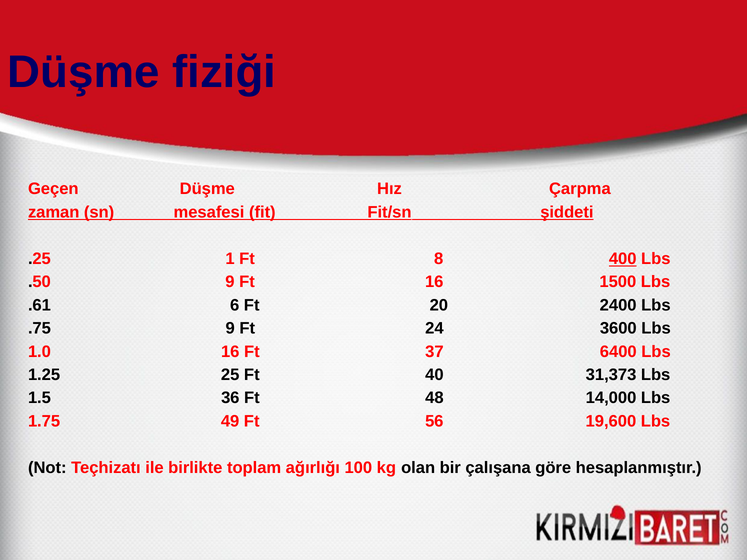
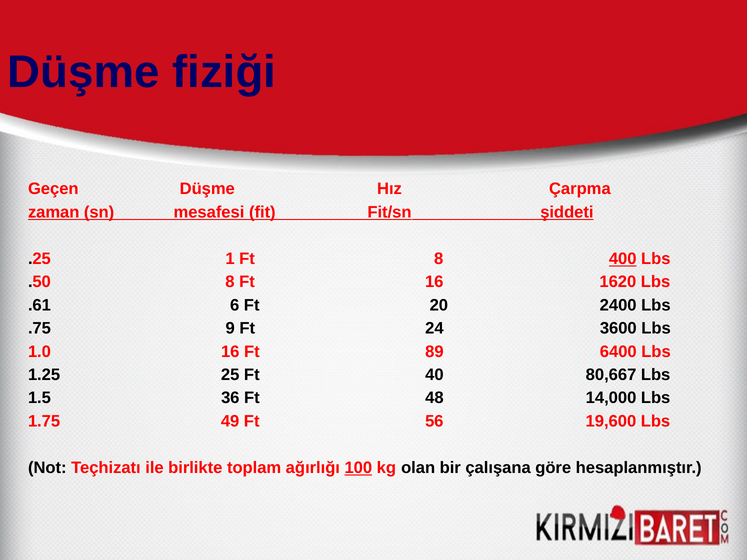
.50 9: 9 -> 8
1500: 1500 -> 1620
37: 37 -> 89
31,373: 31,373 -> 80,667
100 underline: none -> present
